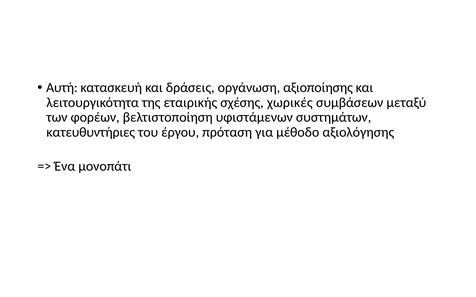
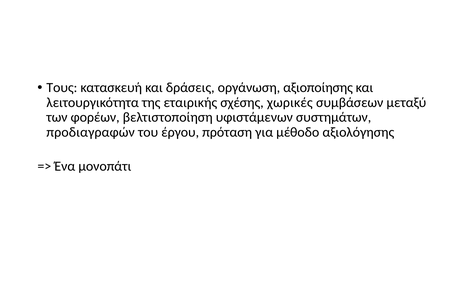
Αυτή: Αυτή -> Τους
κατευθυντήριες: κατευθυντήριες -> προδιαγραφών
